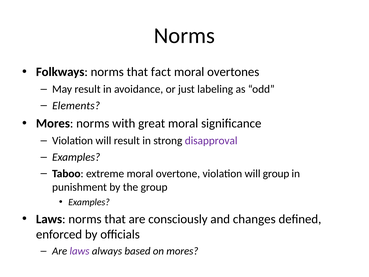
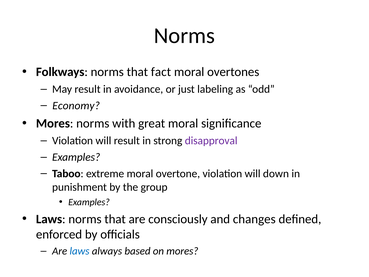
Elements: Elements -> Economy
will group: group -> down
laws at (80, 251) colour: purple -> blue
